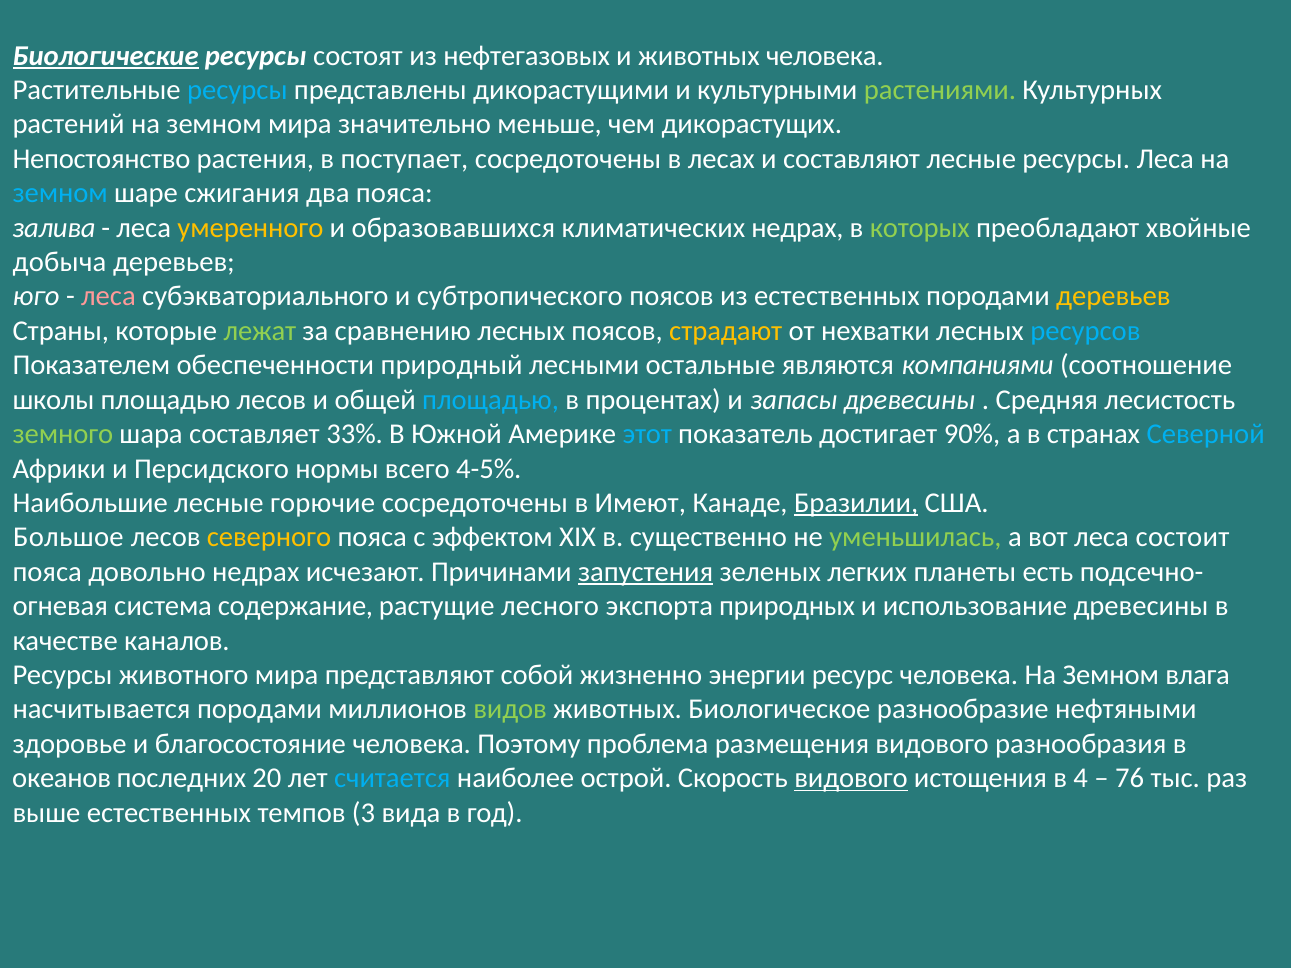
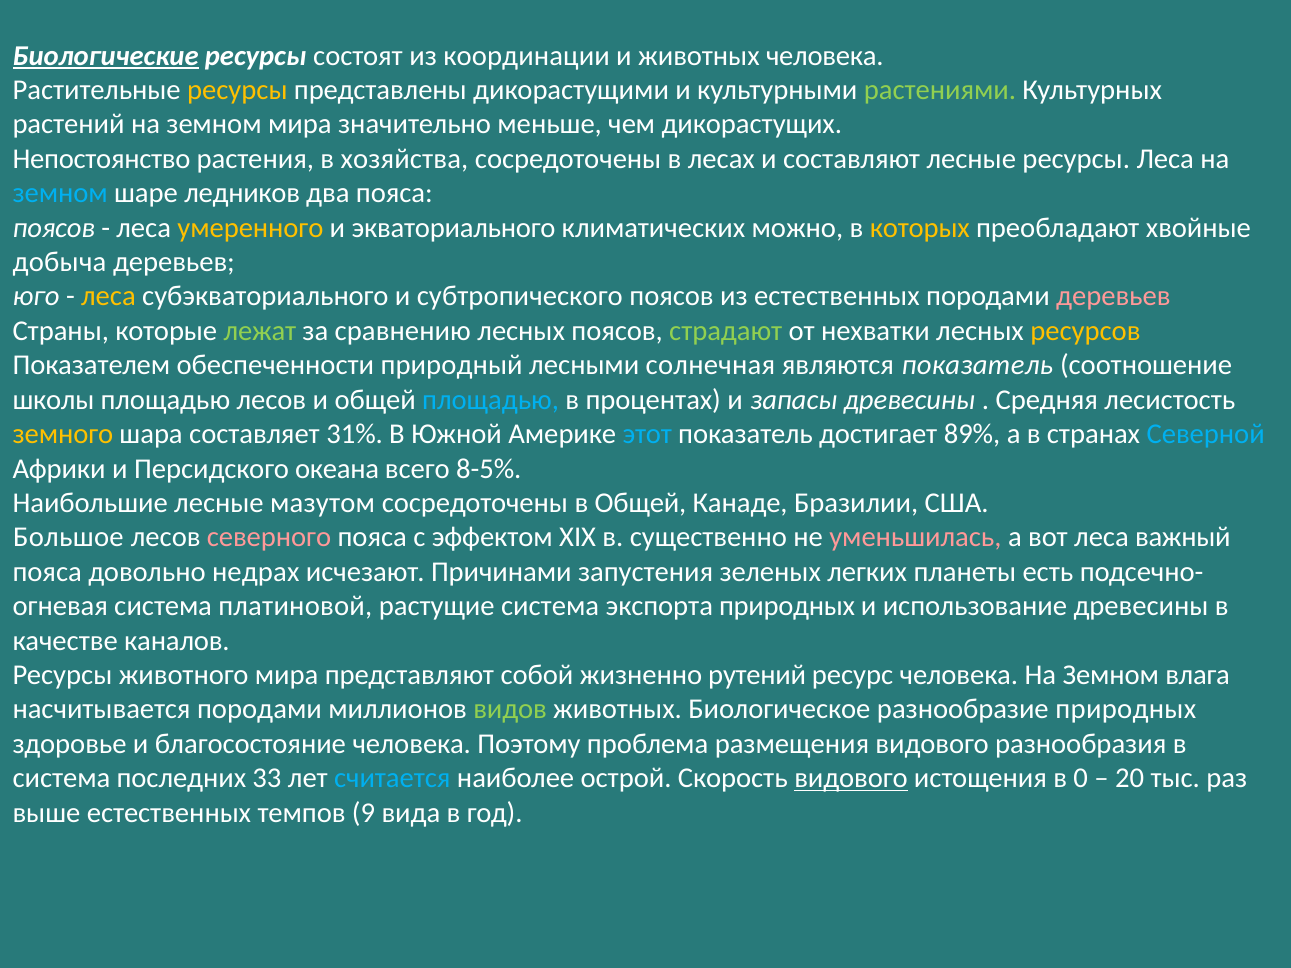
нефтегазовых: нефтегазовых -> координации
ресурсы at (237, 90) colour: light blue -> yellow
поступает: поступает -> хозяйства
сжигания: сжигания -> ледников
залива at (54, 228): залива -> поясов
образовавшихся: образовавшихся -> экваториального
климатических недрах: недрах -> можно
которых colour: light green -> yellow
леса at (108, 297) colour: pink -> yellow
деревьев at (1113, 297) colour: yellow -> pink
страдают colour: yellow -> light green
ресурсов colour: light blue -> yellow
остальные: остальные -> солнечная
являются компаниями: компаниями -> показатель
земного colour: light green -> yellow
33%: 33% -> 31%
90%: 90% -> 89%
нормы: нормы -> океана
4-5%: 4-5% -> 8-5%
горючие: горючие -> мазутом
в Имеют: Имеют -> Общей
Бразилии underline: present -> none
северного colour: yellow -> pink
уменьшилась colour: light green -> pink
состоит: состоит -> важный
запустения underline: present -> none
содержание: содержание -> платиновой
растущие лесного: лесного -> система
энергии: энергии -> рутений
разнообразие нефтяными: нефтяными -> природных
океанов at (62, 778): океанов -> система
20: 20 -> 33
4: 4 -> 0
76: 76 -> 20
3: 3 -> 9
